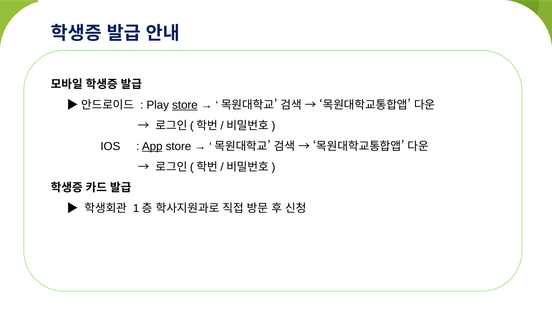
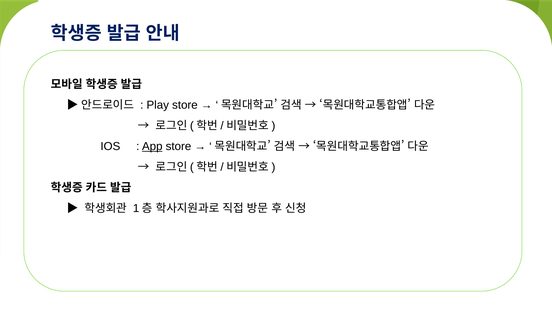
store at (185, 105) underline: present -> none
